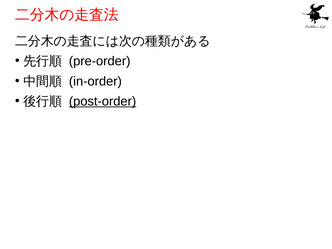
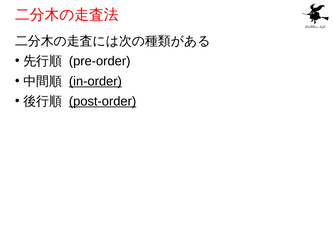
in-order underline: none -> present
